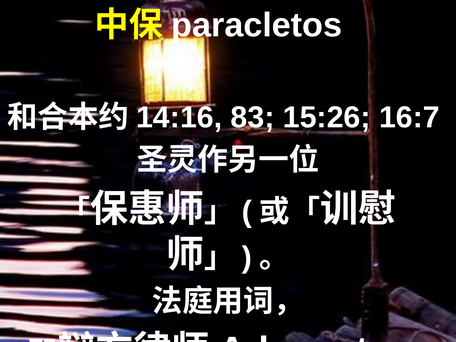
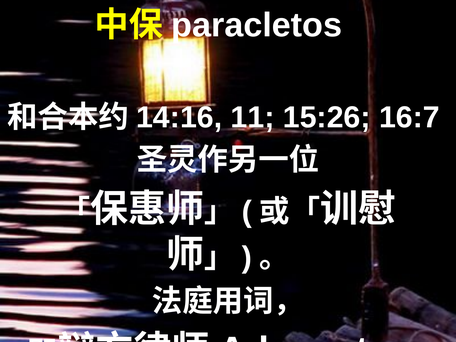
83: 83 -> 11
